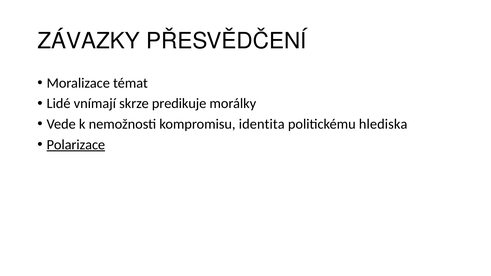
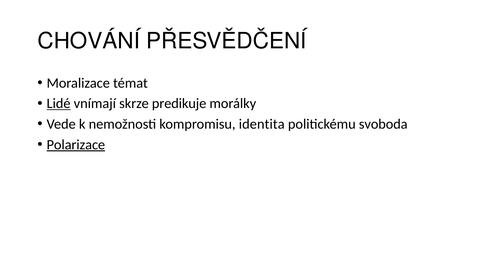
ZÁVAZKY: ZÁVAZKY -> CHOVÁNÍ
Lidé underline: none -> present
hlediska: hlediska -> svoboda
